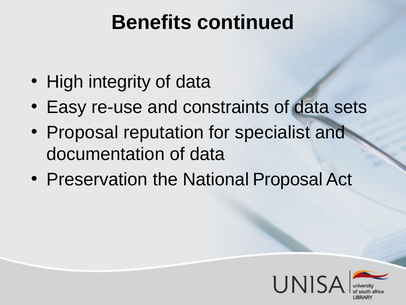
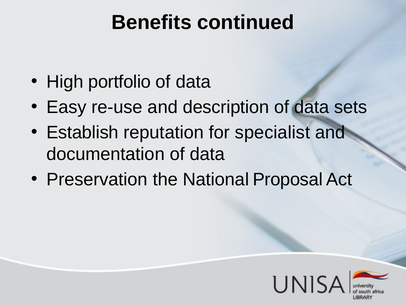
integrity: integrity -> portfolio
constraints: constraints -> description
Proposal at (82, 132): Proposal -> Establish
